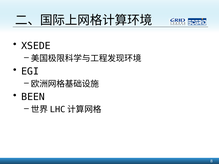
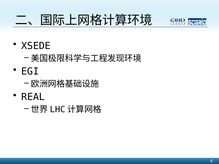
BEEN: BEEN -> REAL
